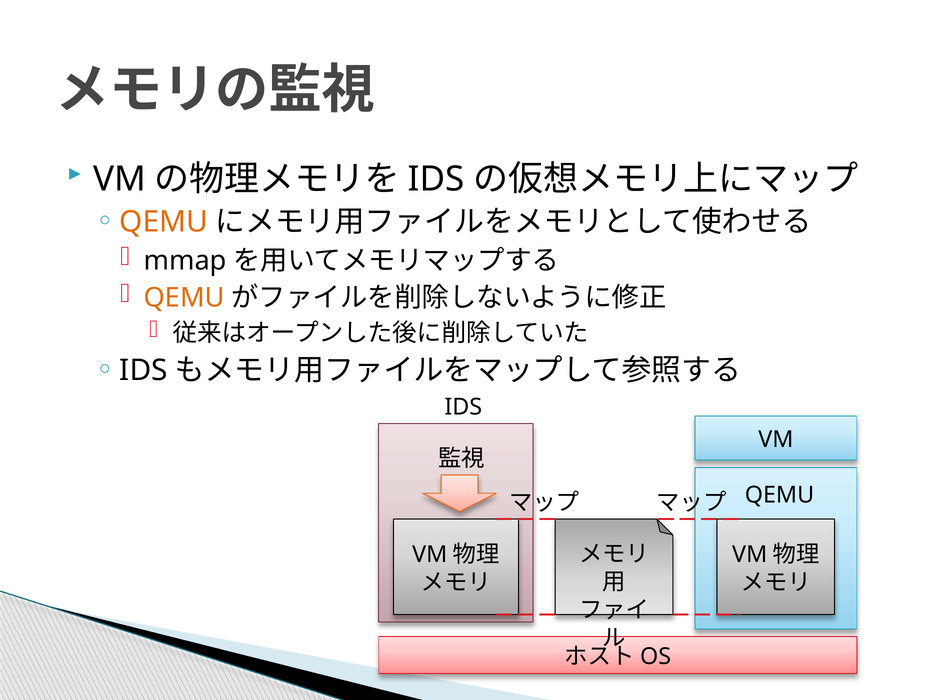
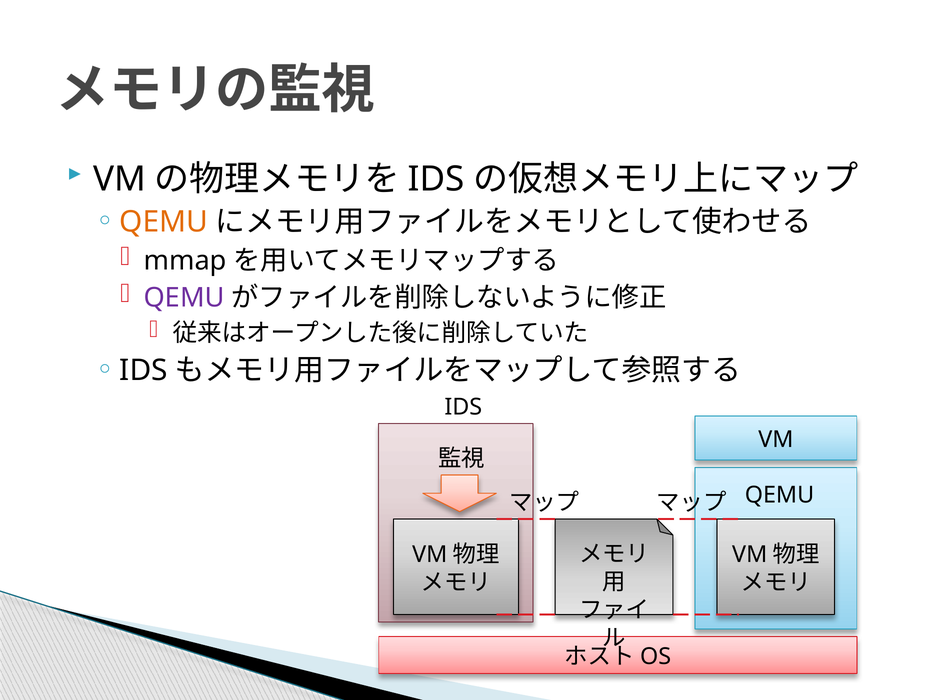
QEMU at (184, 298) colour: orange -> purple
